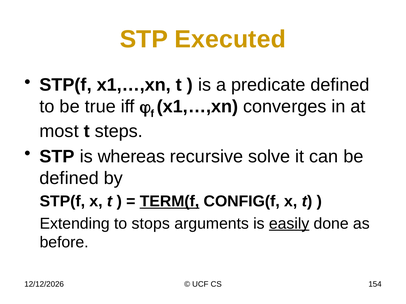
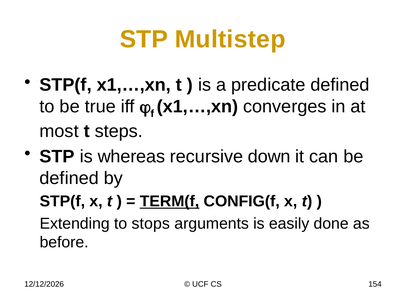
Executed: Executed -> Multistep
solve: solve -> down
easily underline: present -> none
